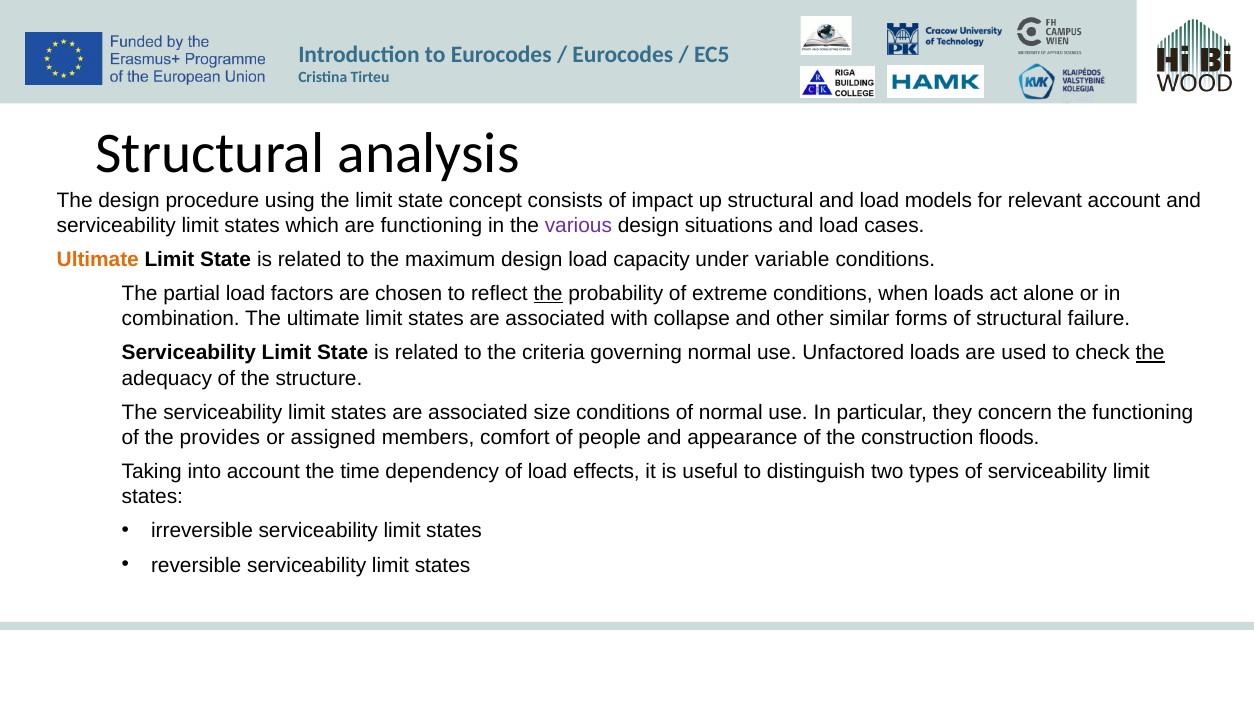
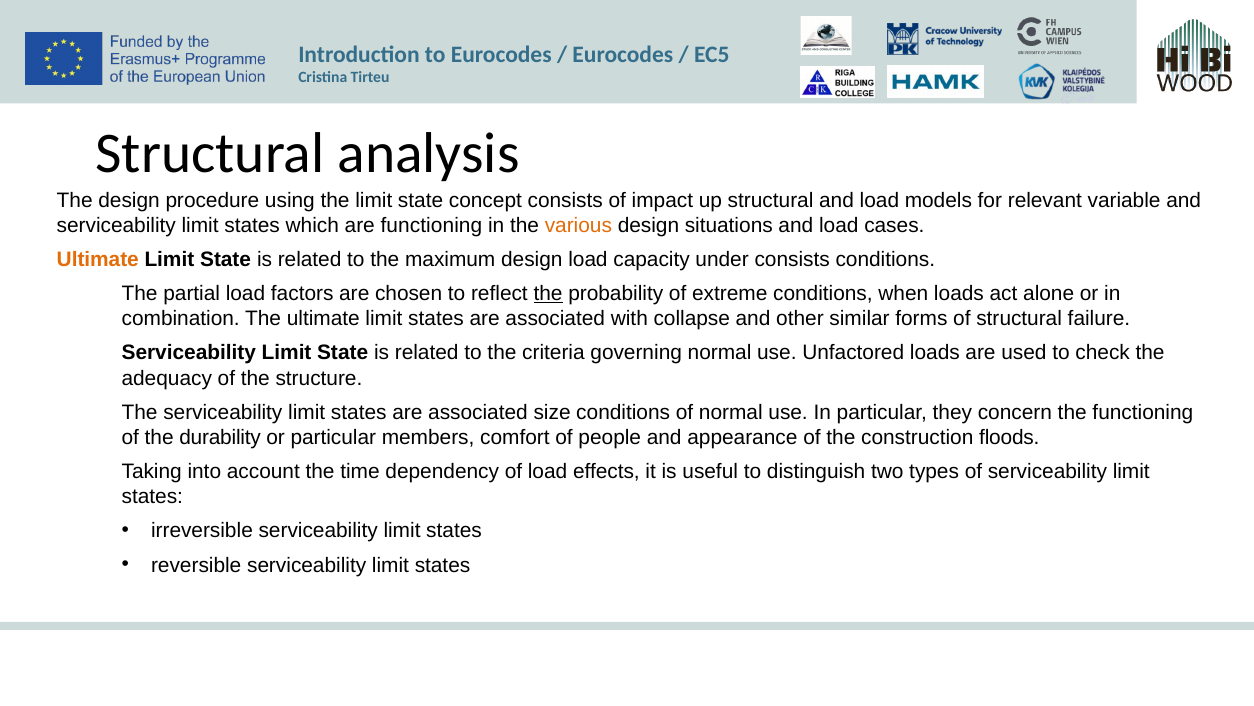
relevant account: account -> variable
various colour: purple -> orange
under variable: variable -> consists
the at (1150, 353) underline: present -> none
provides: provides -> durability
or assigned: assigned -> particular
